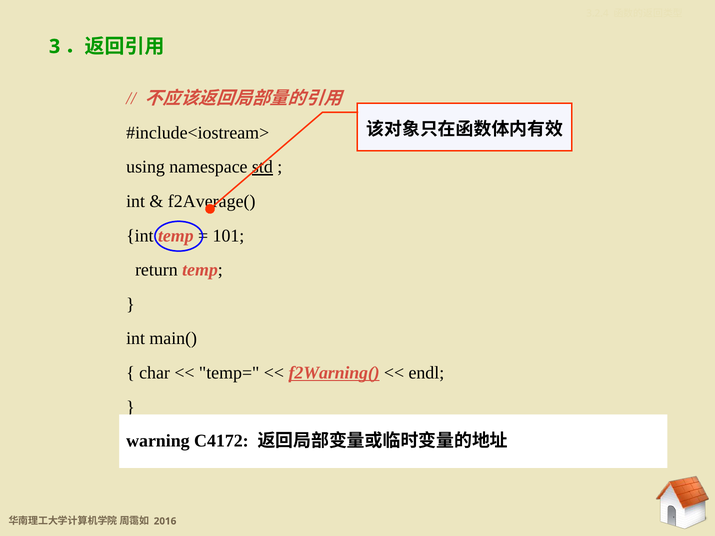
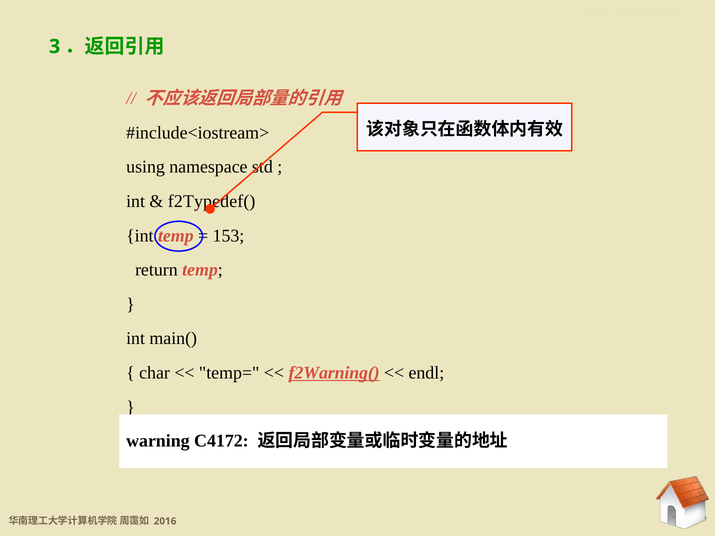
std underline: present -> none
f2Average(: f2Average( -> f2Typedef(
101: 101 -> 153
